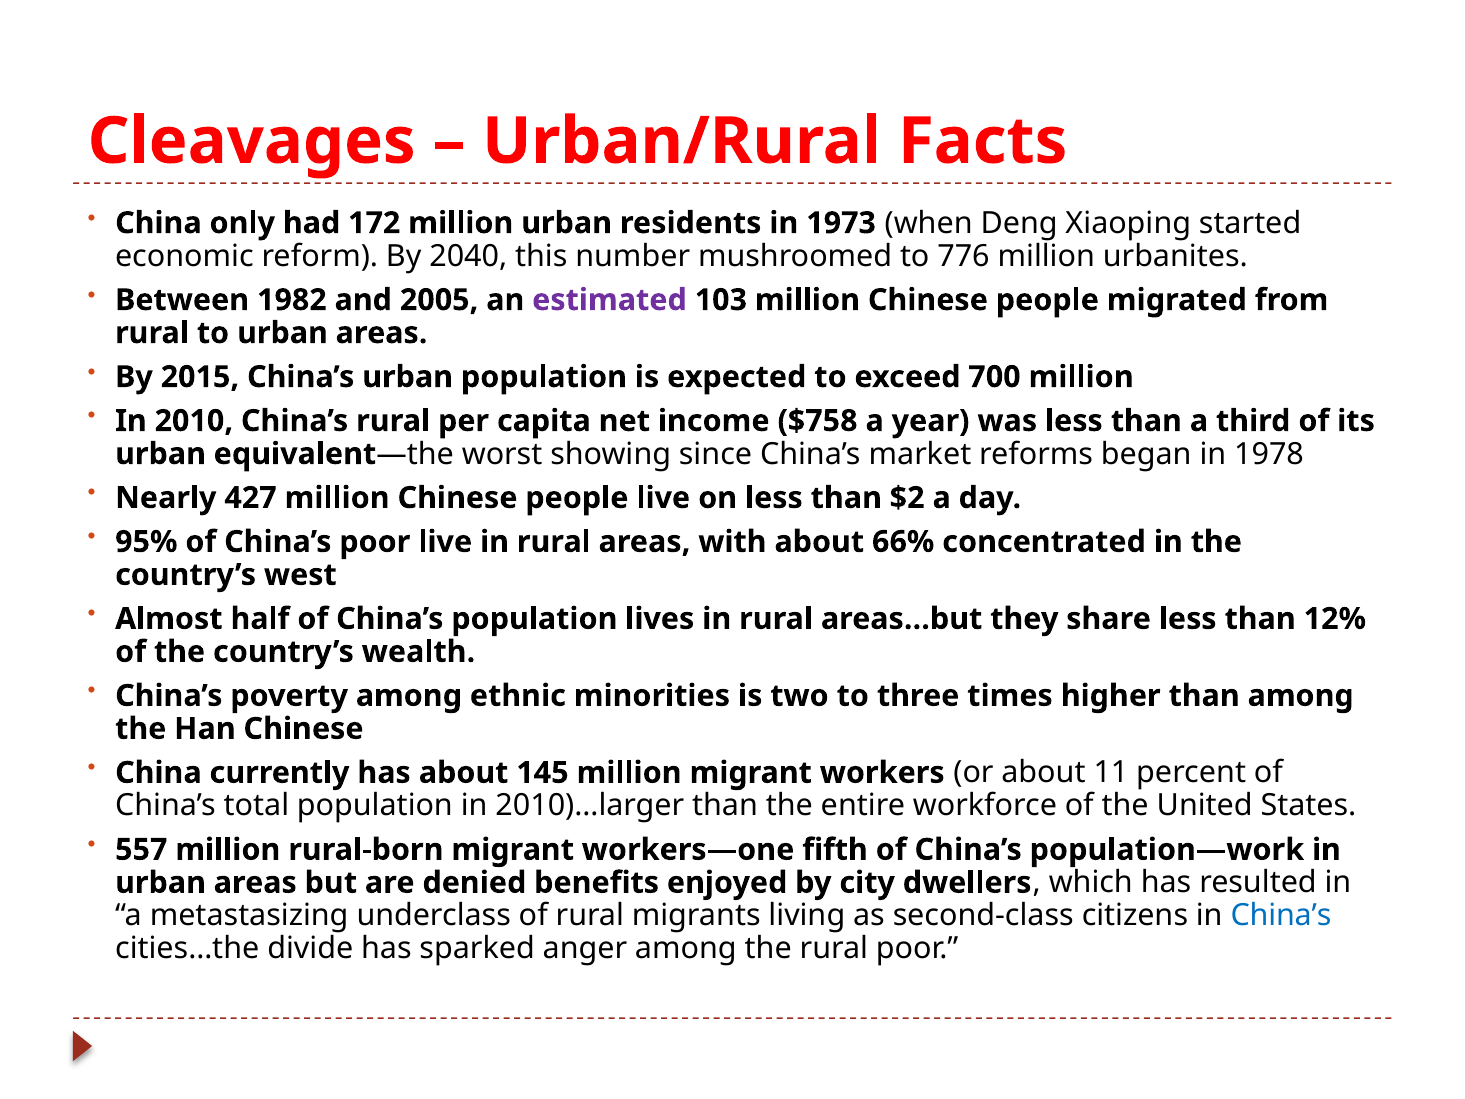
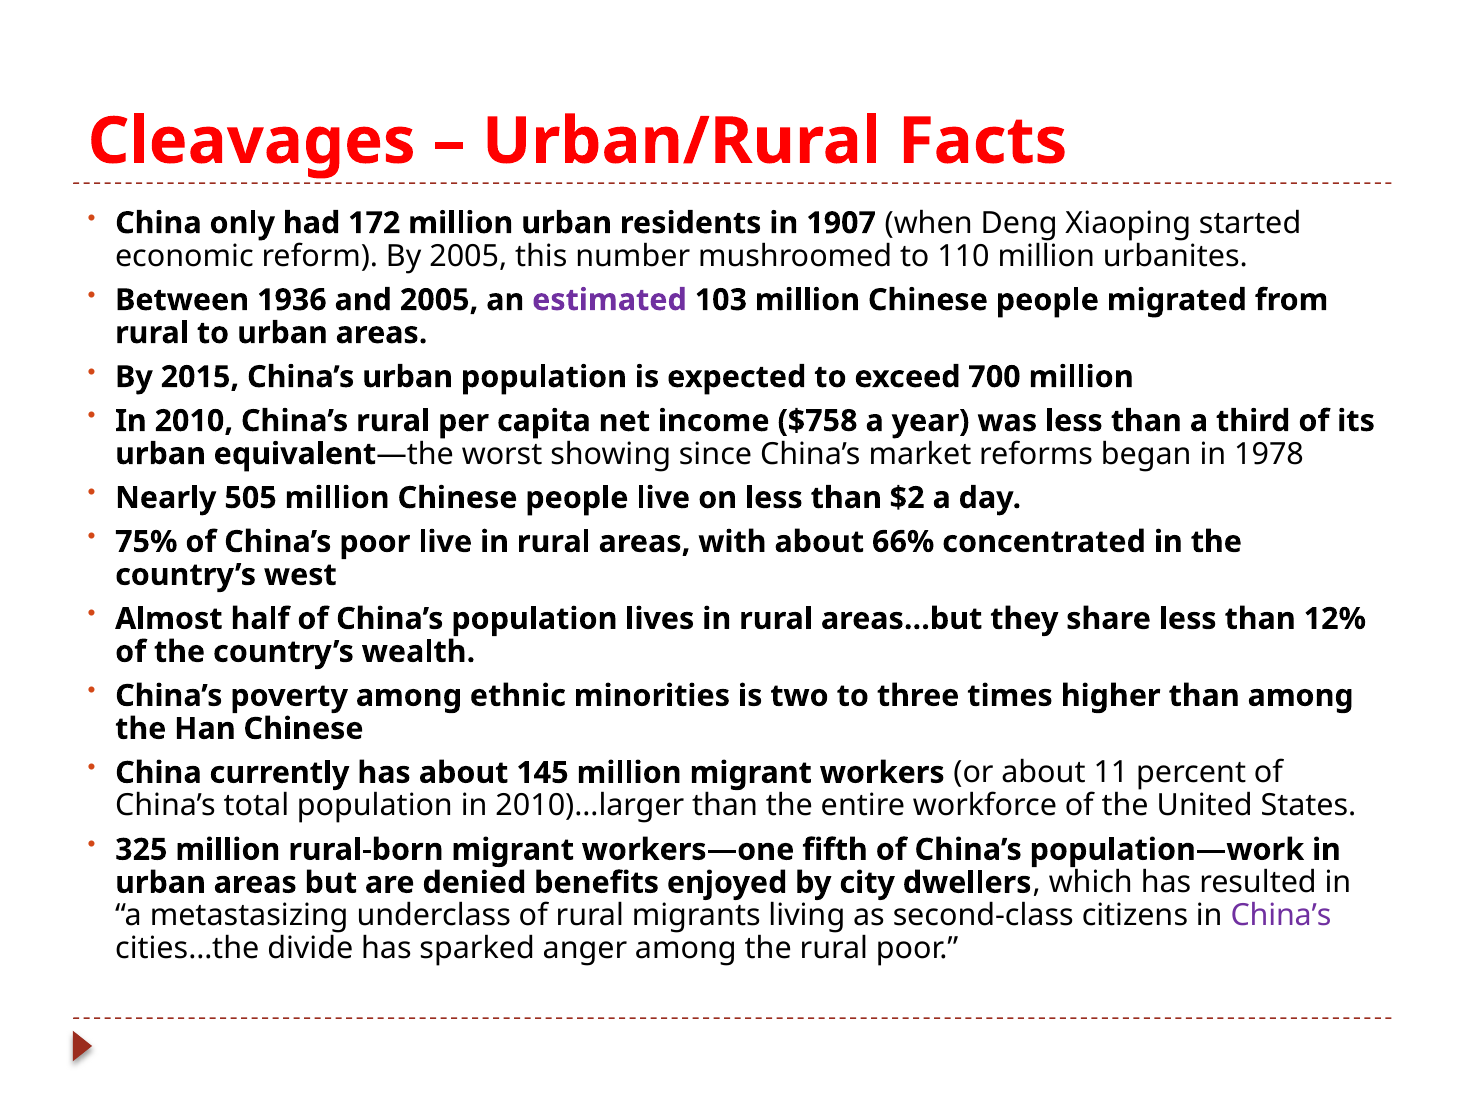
1973: 1973 -> 1907
By 2040: 2040 -> 2005
776: 776 -> 110
1982: 1982 -> 1936
427: 427 -> 505
95%: 95% -> 75%
557: 557 -> 325
China’s at (1281, 915) colour: blue -> purple
